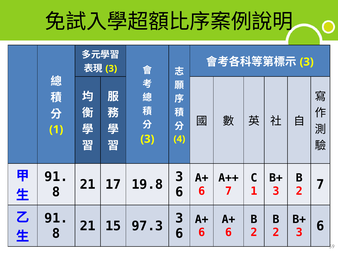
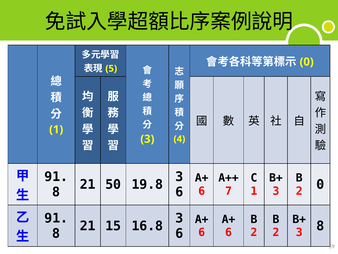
3 at (307, 62): 3 -> 0
3 at (111, 68): 3 -> 5
17: 17 -> 50
2 7: 7 -> 0
97.3: 97.3 -> 16.8
6 at (320, 225): 6 -> 8
